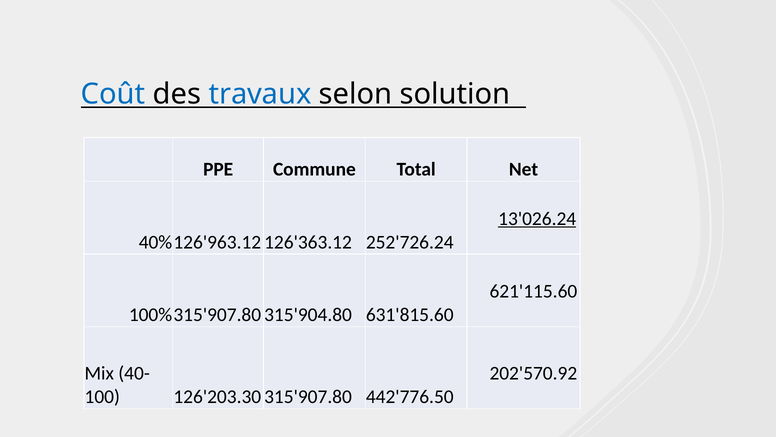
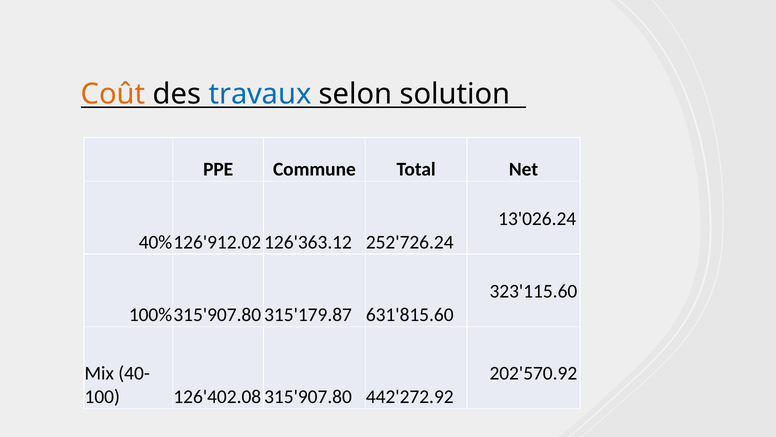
Coût colour: blue -> orange
13'026.24 underline: present -> none
126'963.12: 126'963.12 -> 126'912.02
621'115.60: 621'115.60 -> 323'115.60
315'904.80: 315'904.80 -> 315'179.87
126'203.30: 126'203.30 -> 126'402.08
442'776.50: 442'776.50 -> 442'272.92
